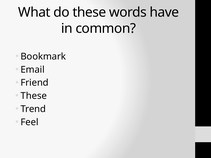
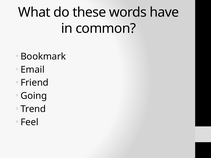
These at (34, 96): These -> Going
